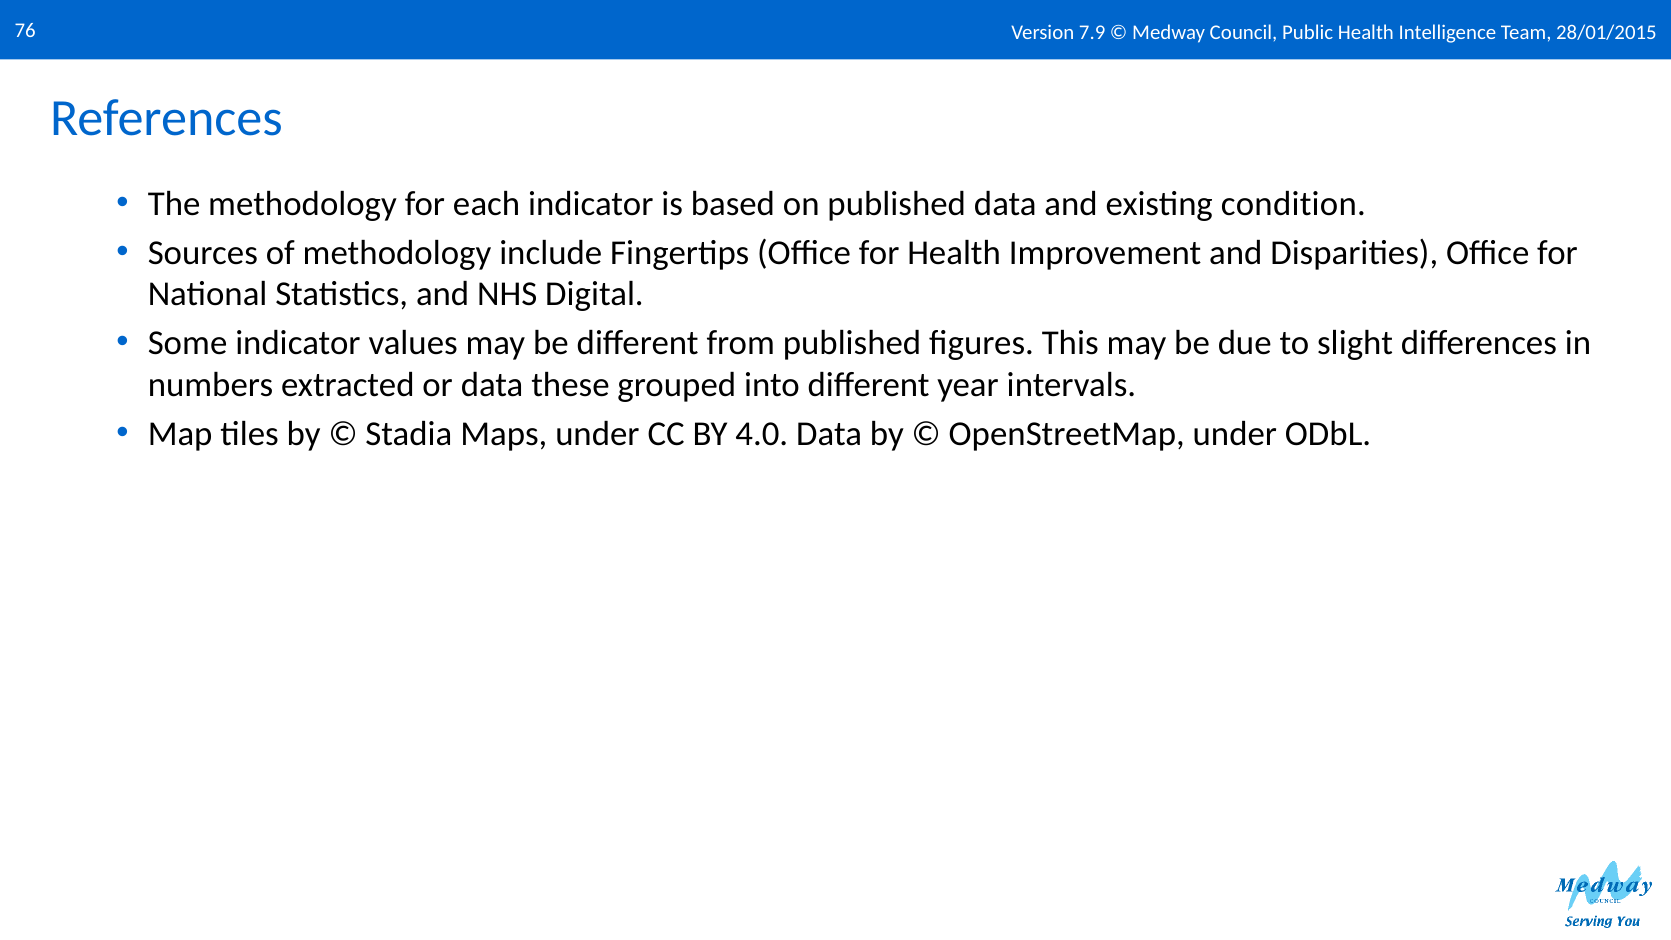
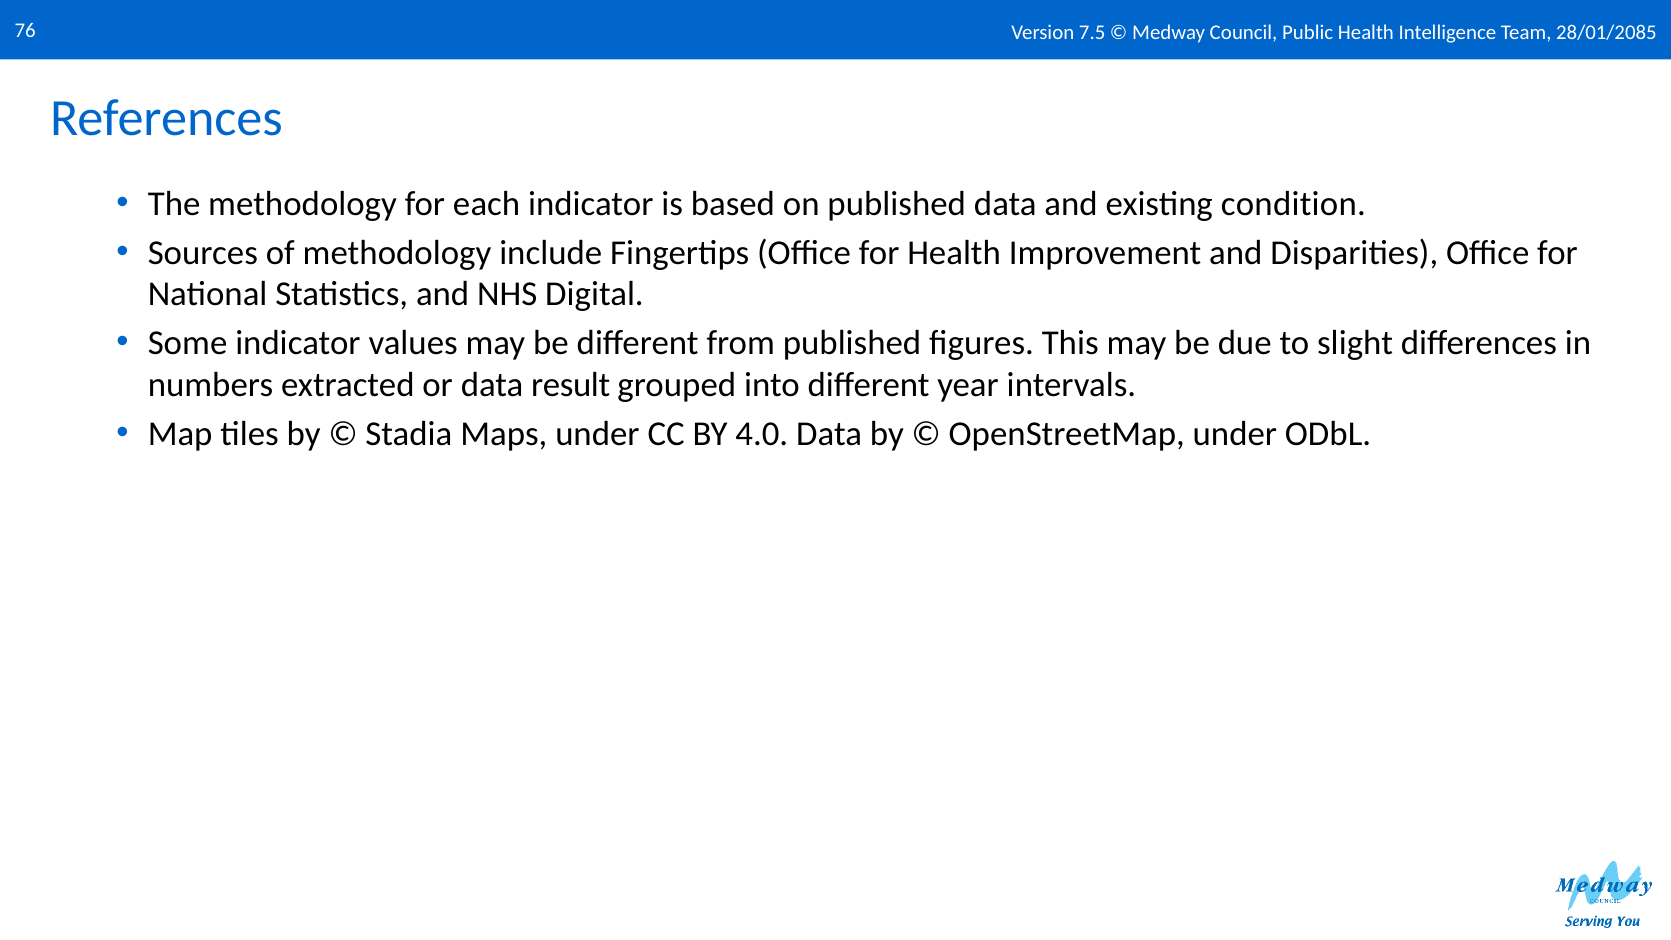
7.9: 7.9 -> 7.5
28/01/2015: 28/01/2015 -> 28/01/2085
these: these -> result
